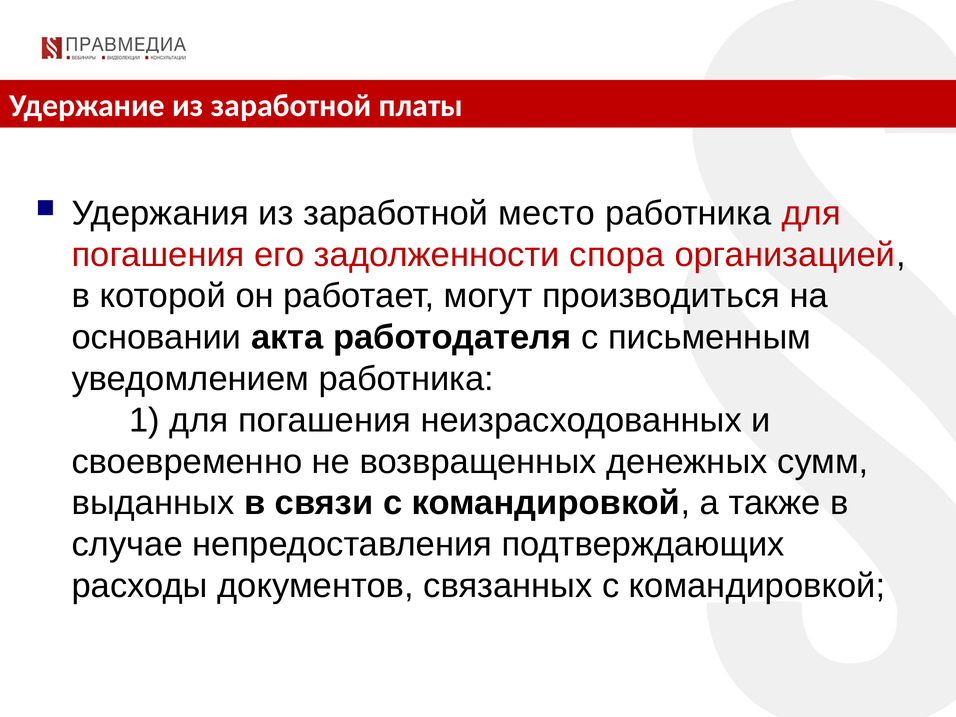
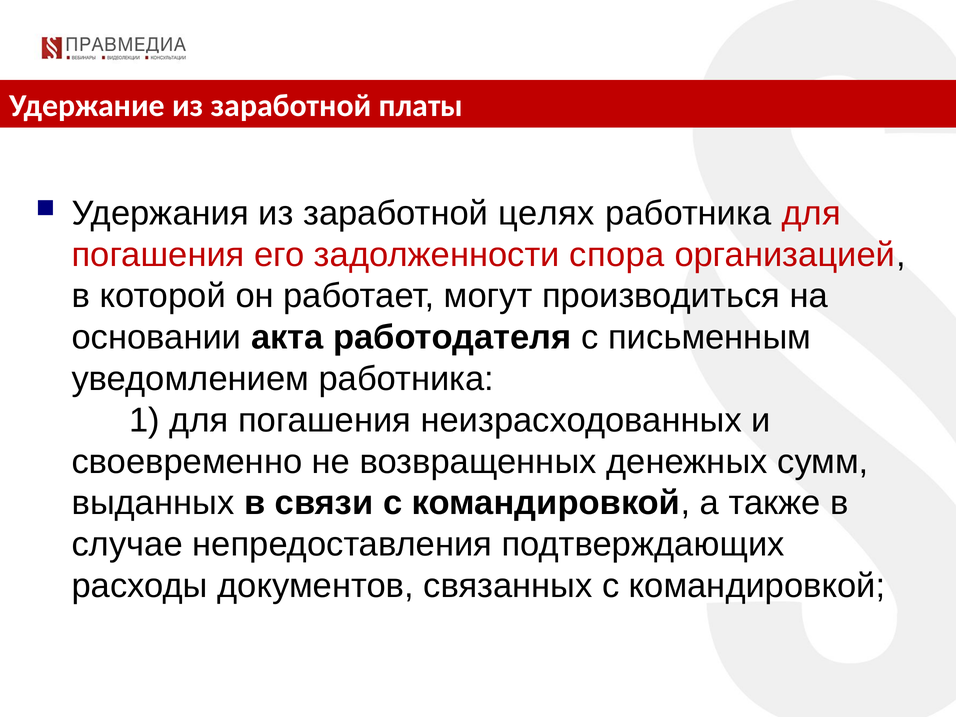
место: место -> целях
